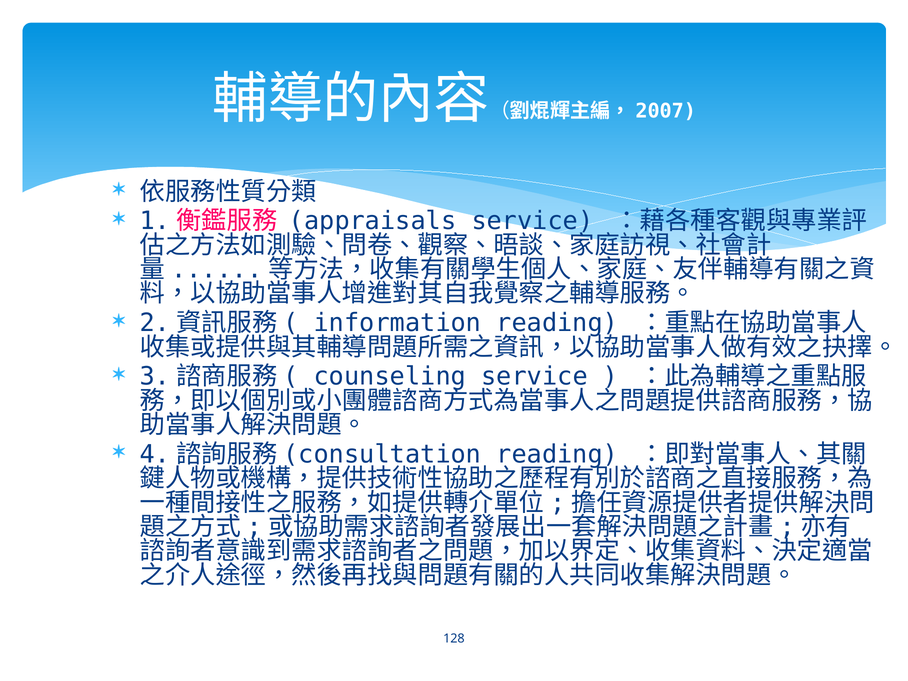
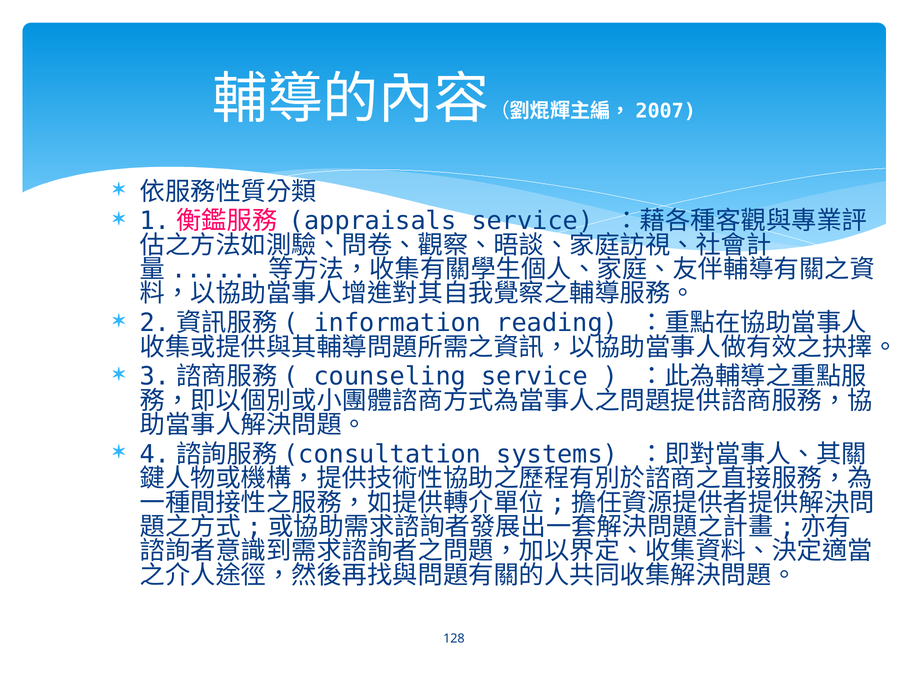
reading at (557, 454): reading -> systems
